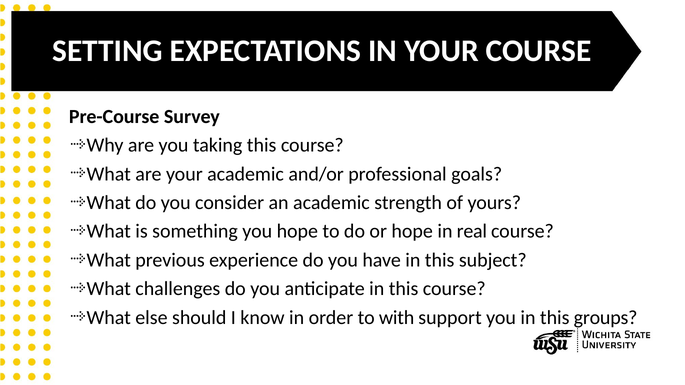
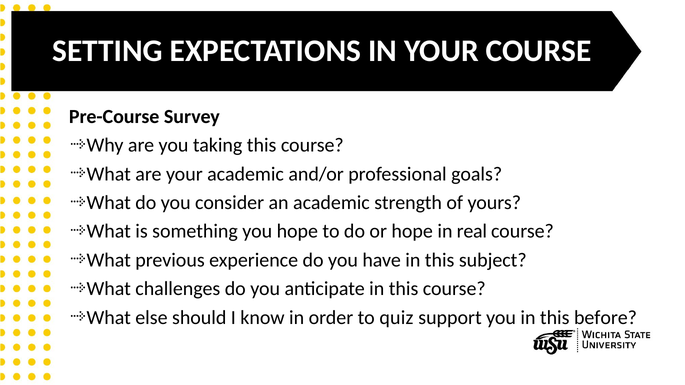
with: with -> quiz
groups: groups -> before
